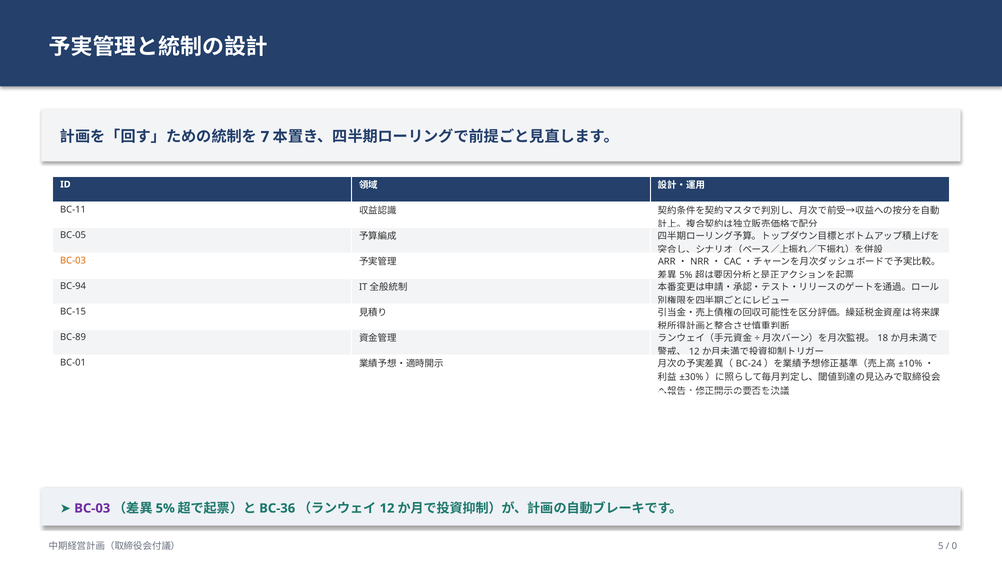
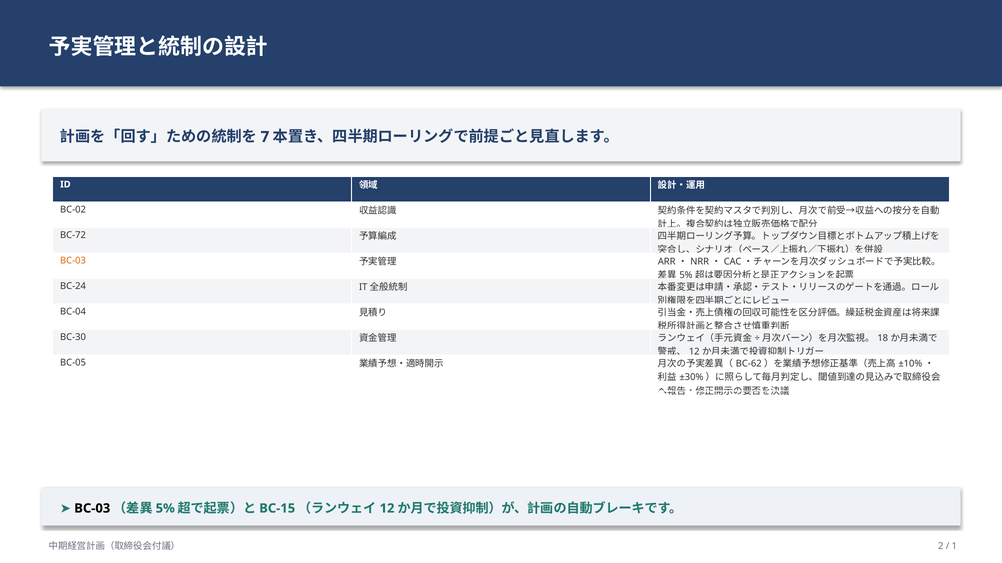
BC-11: BC-11 -> BC-02
BC-05: BC-05 -> BC-72
BC-94: BC-94 -> BC-24
BC-15: BC-15 -> BC-04
BC-89: BC-89 -> BC-30
BC-01: BC-01 -> BC-05
BC-24: BC-24 -> BC-62
BC-03 at (92, 509) colour: purple -> black
BC-36: BC-36 -> BC-15
5: 5 -> 2
0: 0 -> 1
